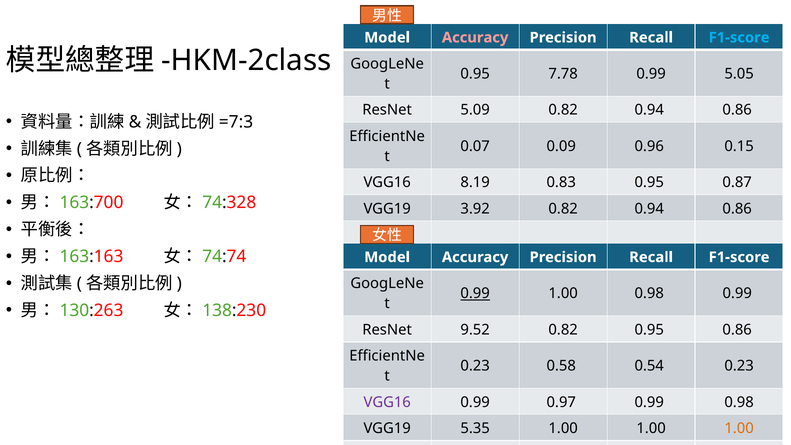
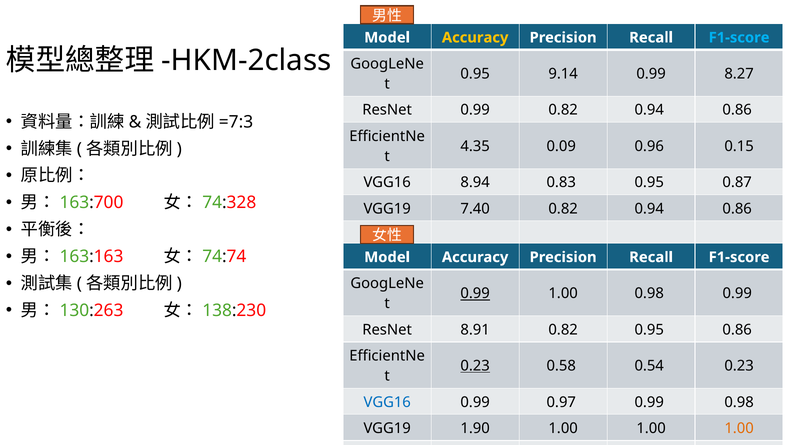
Accuracy at (475, 38) colour: pink -> yellow
7.78: 7.78 -> 9.14
5.05: 5.05 -> 8.27
ResNet 5.09: 5.09 -> 0.99
0.07: 0.07 -> 4.35
8.19: 8.19 -> 8.94
3.92: 3.92 -> 7.40
9.52: 9.52 -> 8.91
0.23 at (475, 366) underline: none -> present
VGG16 at (387, 402) colour: purple -> blue
5.35: 5.35 -> 1.90
